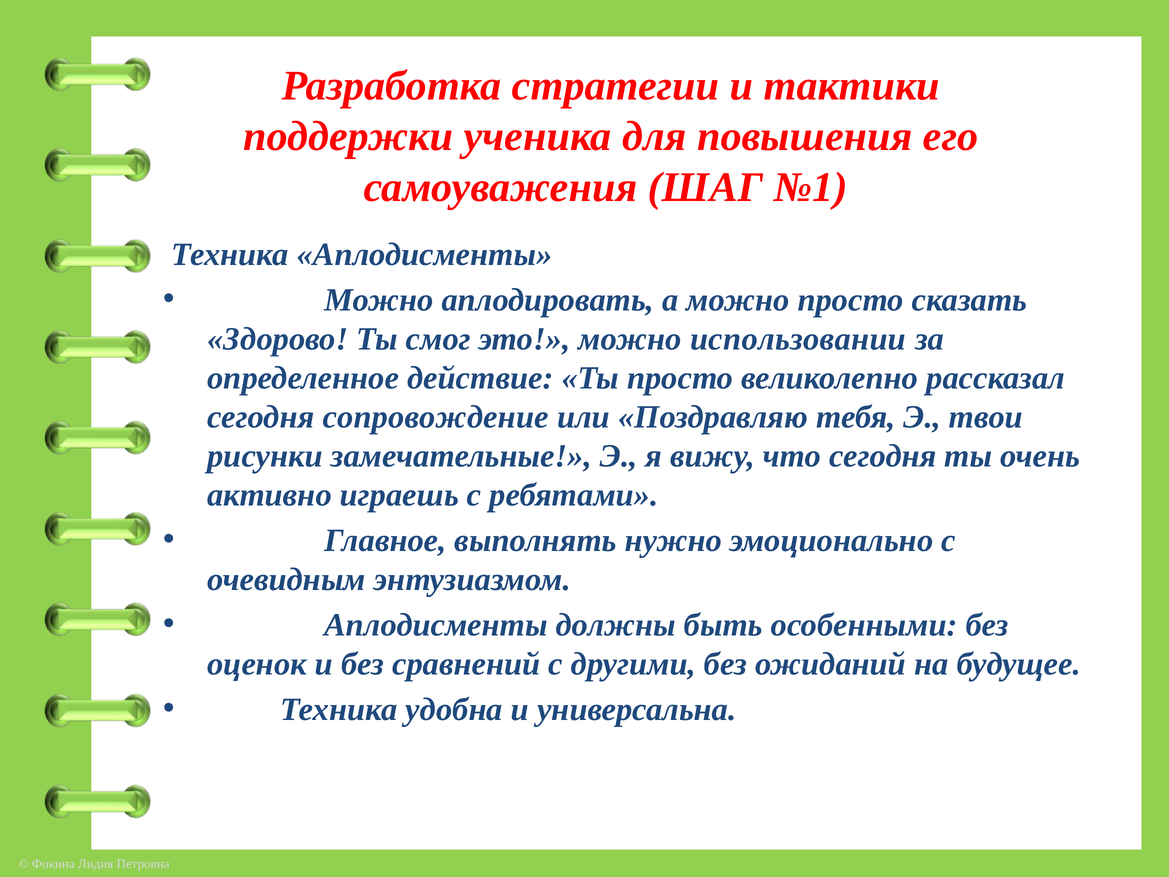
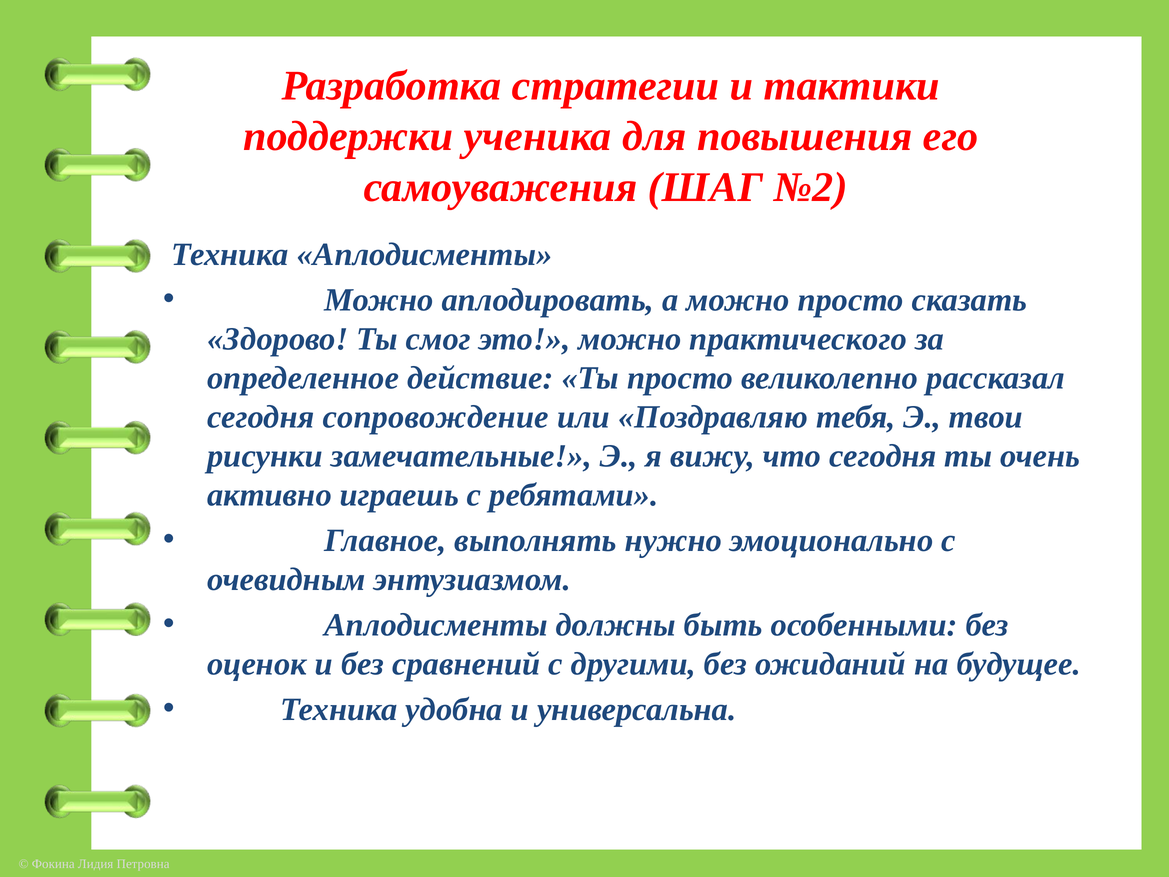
№1: №1 -> №2
использовании: использовании -> практического
